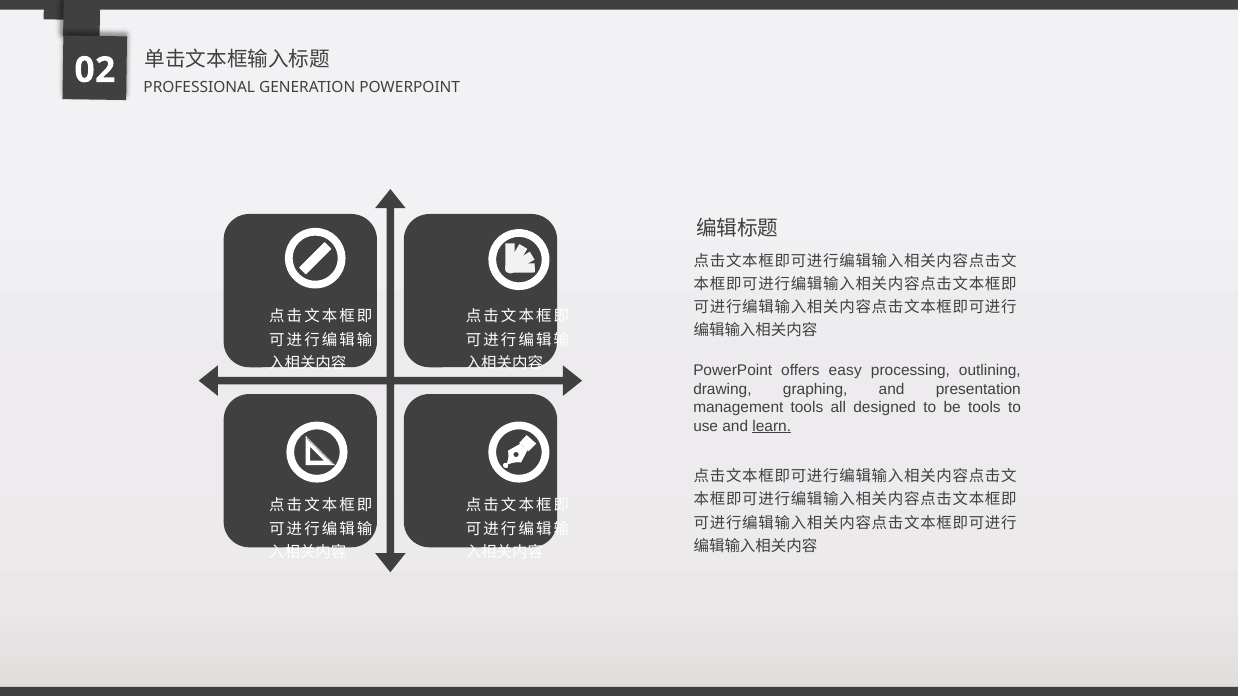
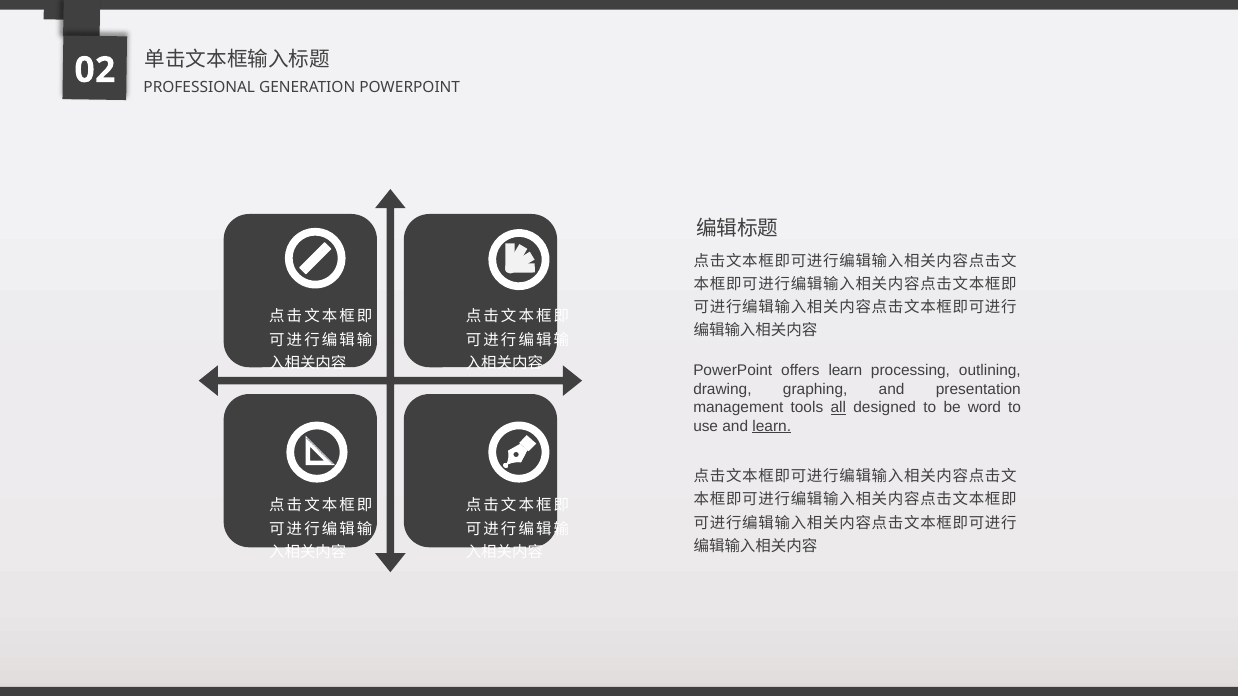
offers easy: easy -> learn
all underline: none -> present
be tools: tools -> word
